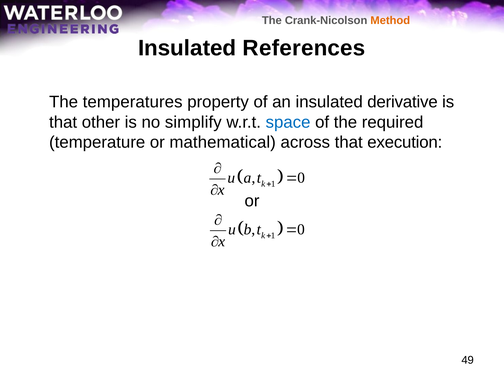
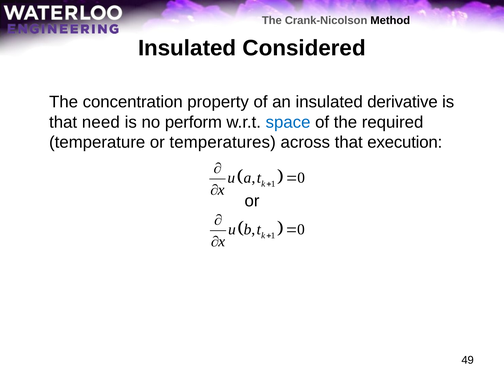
Method colour: orange -> black
References: References -> Considered
temperatures: temperatures -> concentration
other: other -> need
simplify: simplify -> perform
mathematical: mathematical -> temperatures
